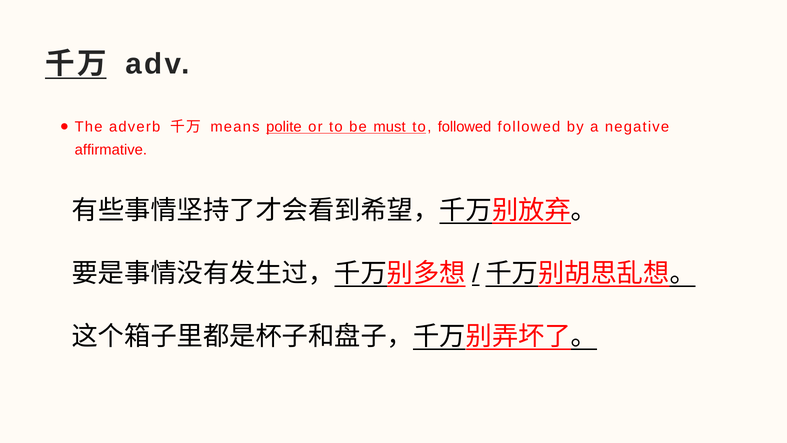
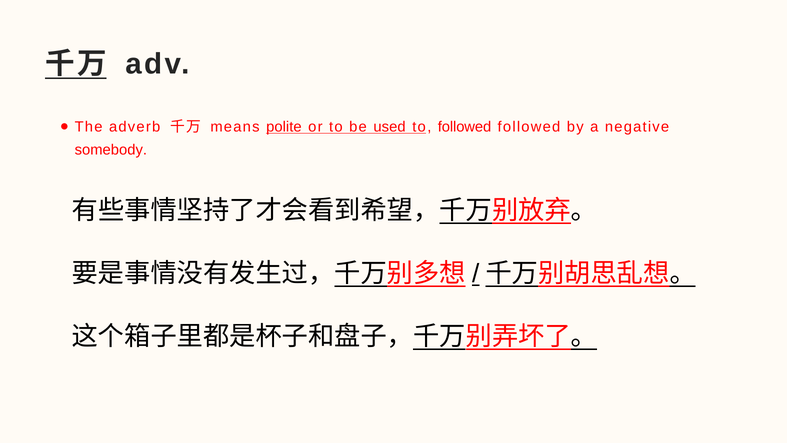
must: must -> used
affirmative: affirmative -> somebody
